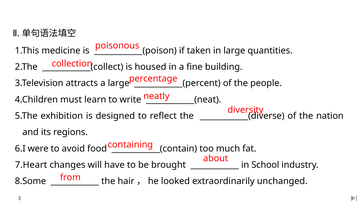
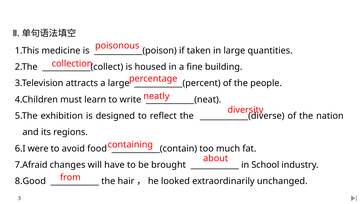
7.Heart: 7.Heart -> 7.Afraid
8.Some: 8.Some -> 8.Good
